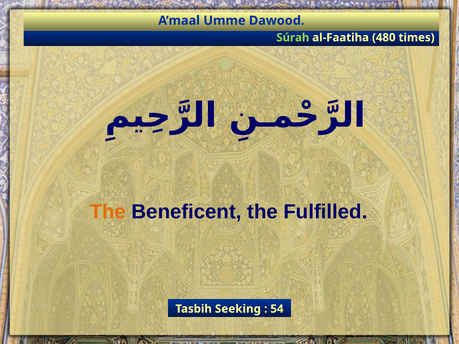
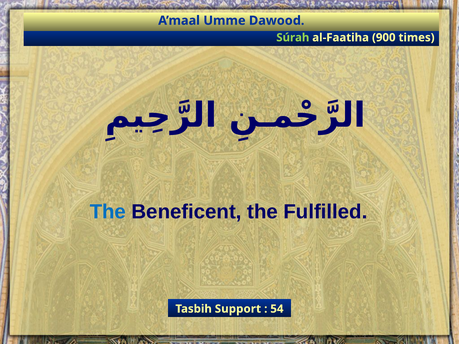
480: 480 -> 900
The at (108, 212) colour: orange -> blue
Seeking: Seeking -> Support
